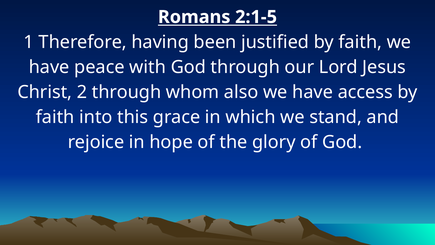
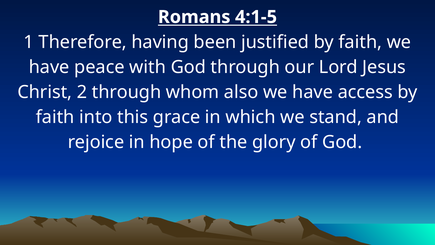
2:1-5: 2:1-5 -> 4:1-5
